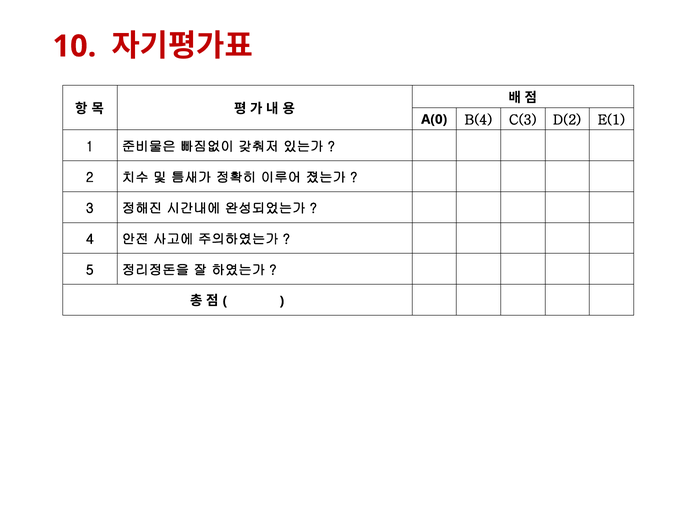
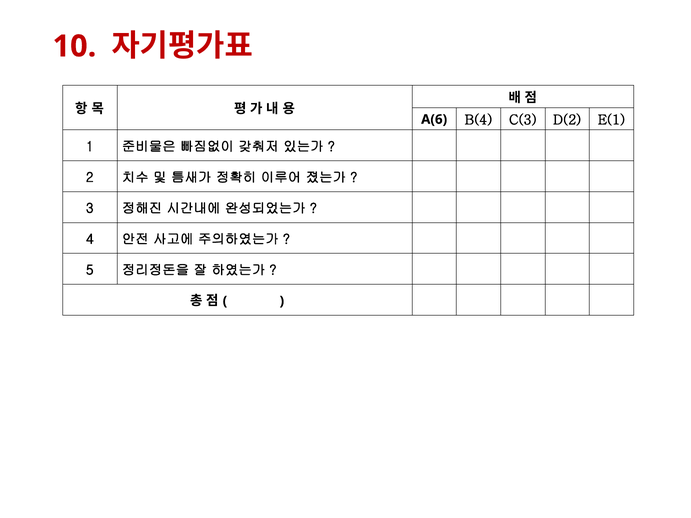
A(0: A(0 -> A(6
